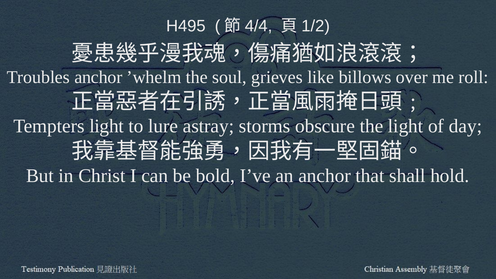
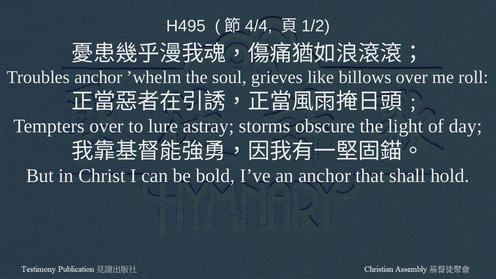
Tempters light: light -> over
